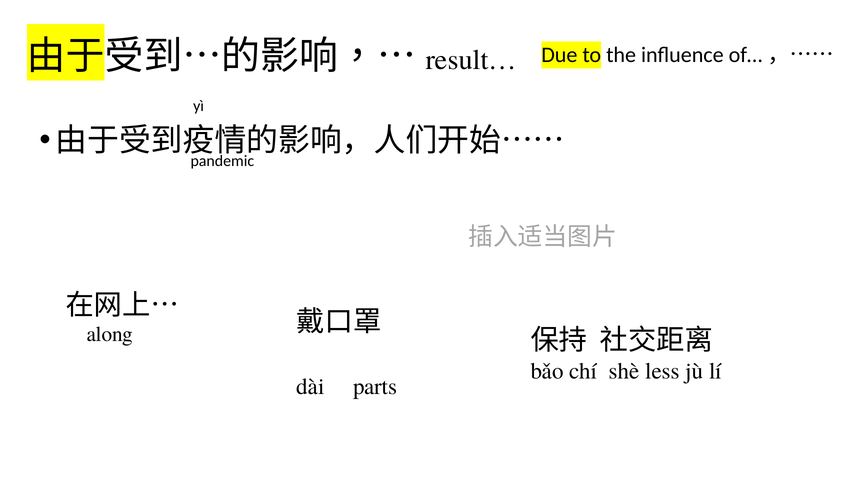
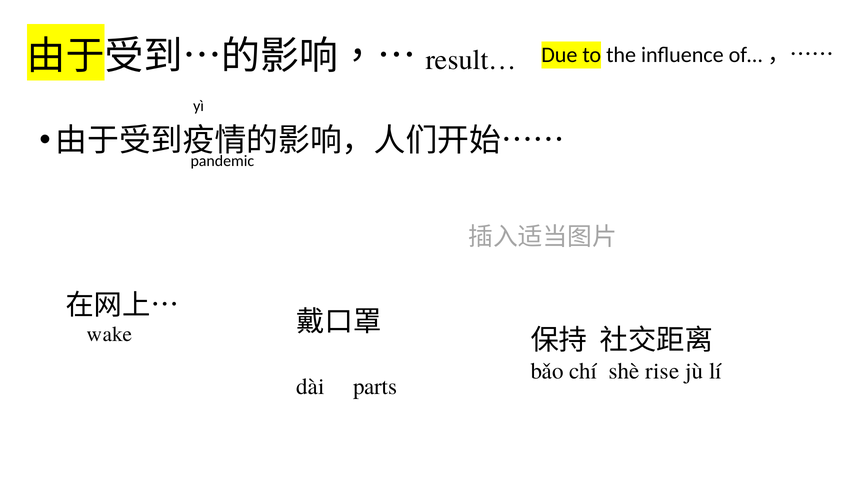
along: along -> wake
less: less -> rise
